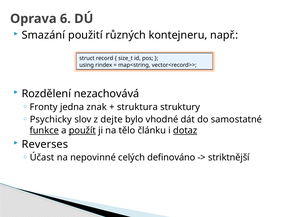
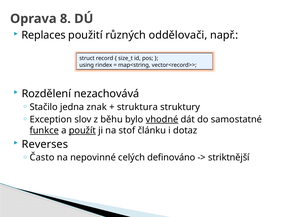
6: 6 -> 8
Smazání: Smazání -> Replaces
kontejneru: kontejneru -> oddělovači
Fronty: Fronty -> Stačilo
Psychicky: Psychicky -> Exception
dejte: dejte -> běhu
vhodné underline: none -> present
tělo: tělo -> stof
dotaz underline: present -> none
Účast: Účast -> Často
